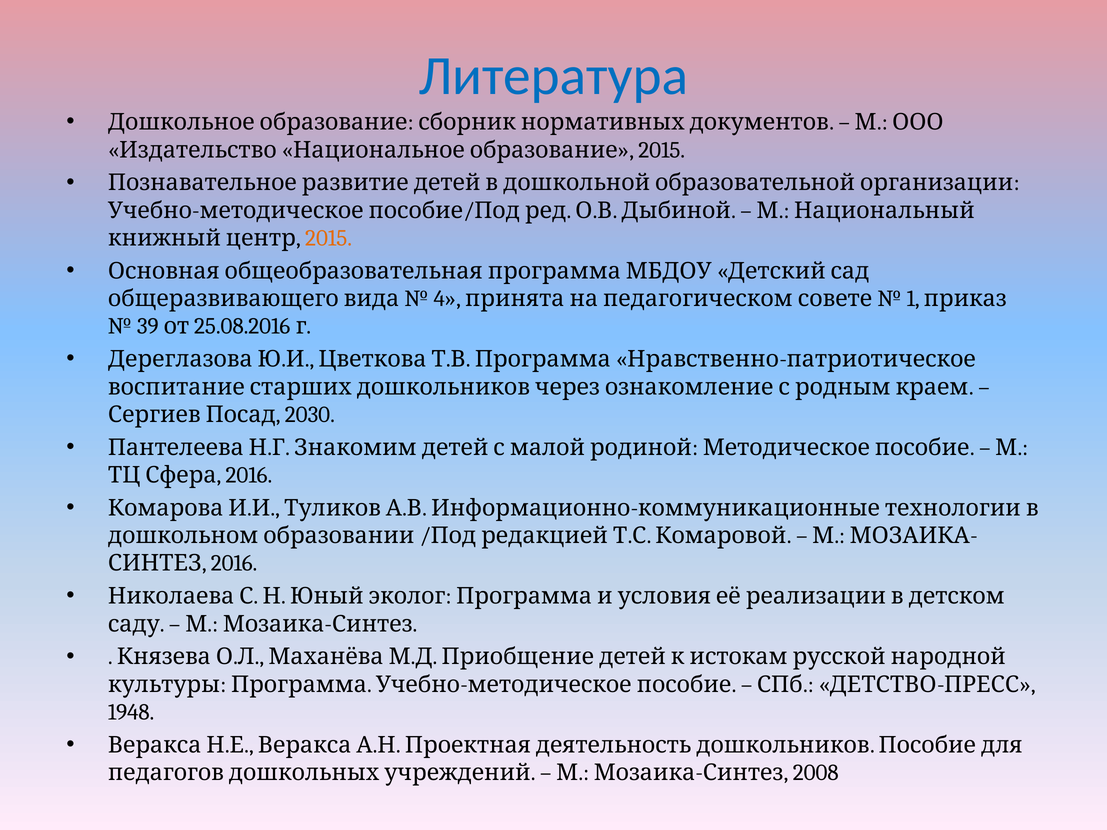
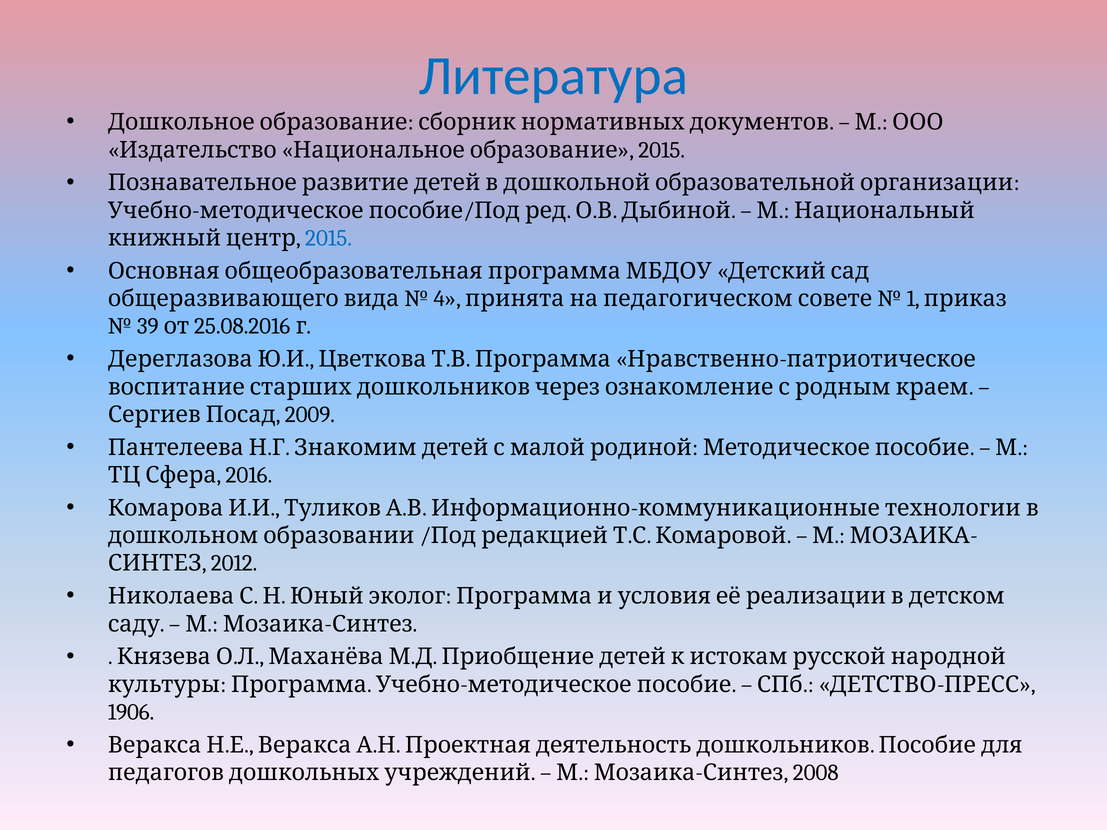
2015 at (329, 238) colour: orange -> blue
2030: 2030 -> 2009
2016 at (234, 564): 2016 -> 2012
1948: 1948 -> 1906
